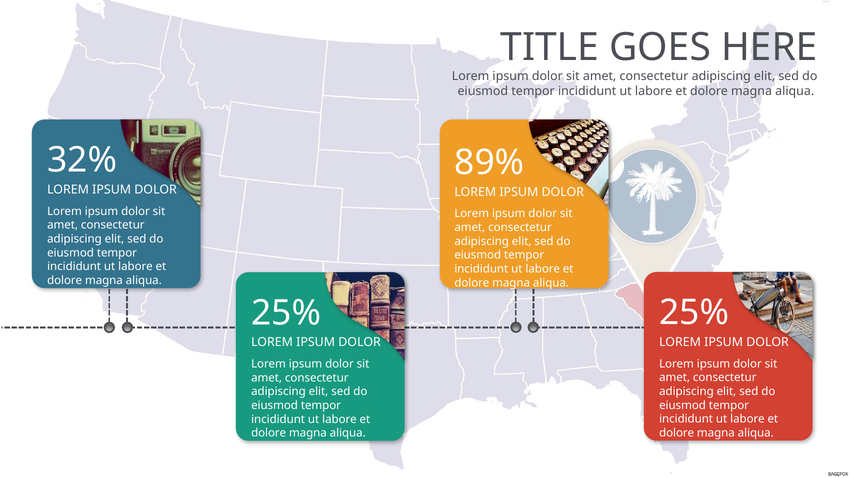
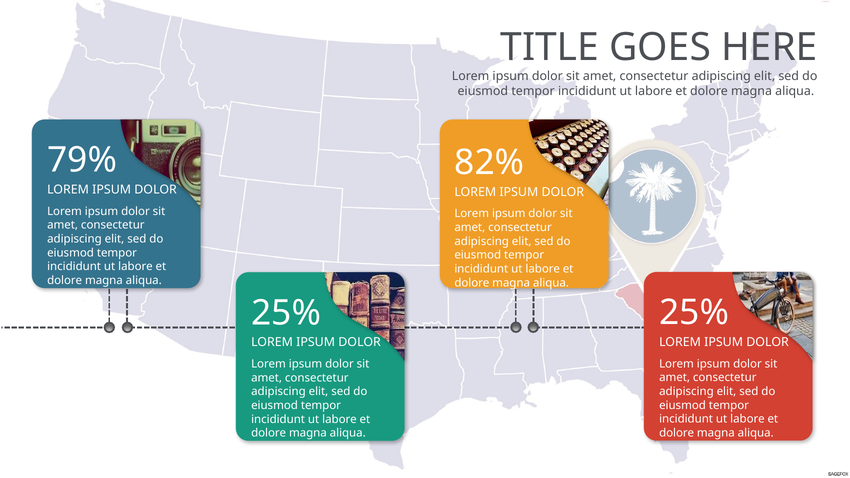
32%: 32% -> 79%
89%: 89% -> 82%
